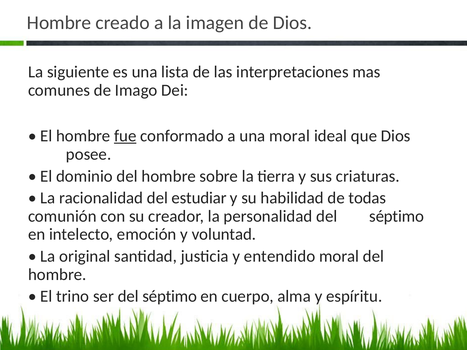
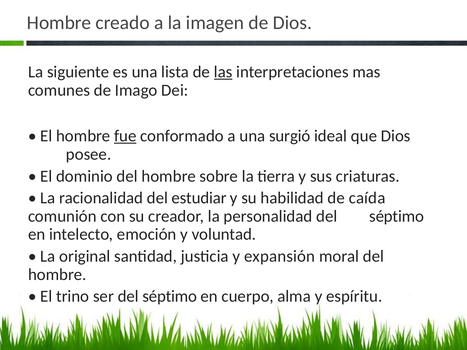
las underline: none -> present
una moral: moral -> surgió
todas: todas -> caída
entendido: entendido -> expansión
